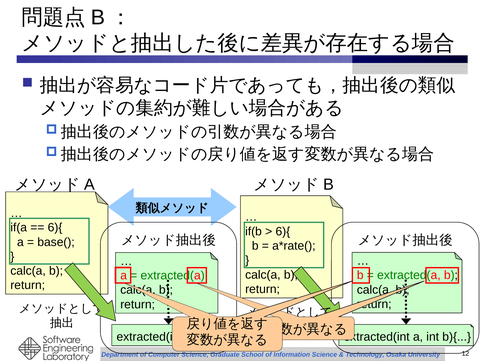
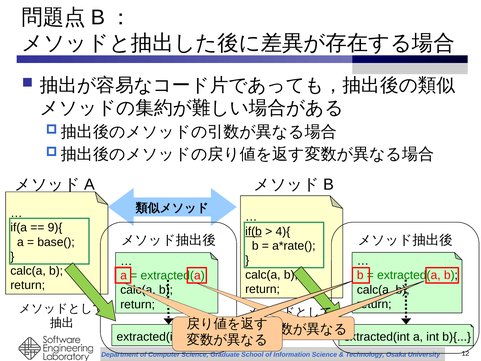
6){ at (55, 227): 6){ -> 9){
if(b underline: none -> present
6){ at (283, 231): 6){ -> 4){
